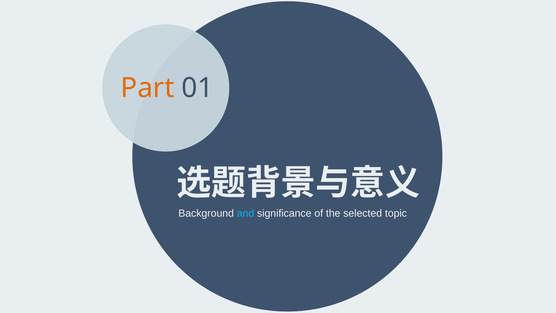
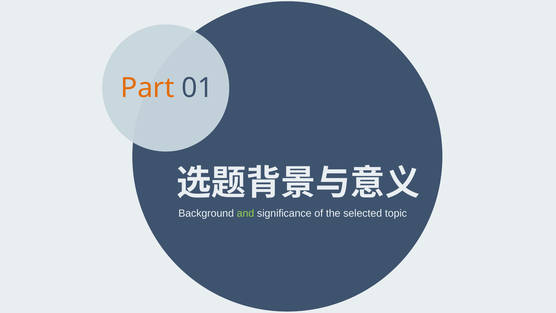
and colour: light blue -> light green
